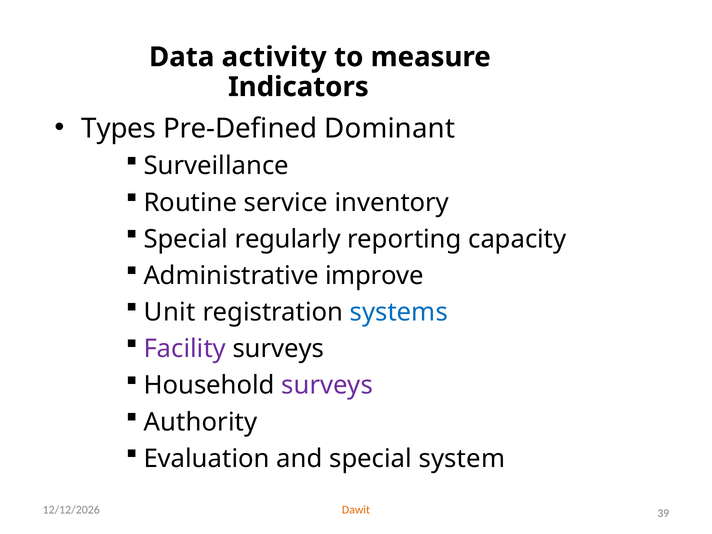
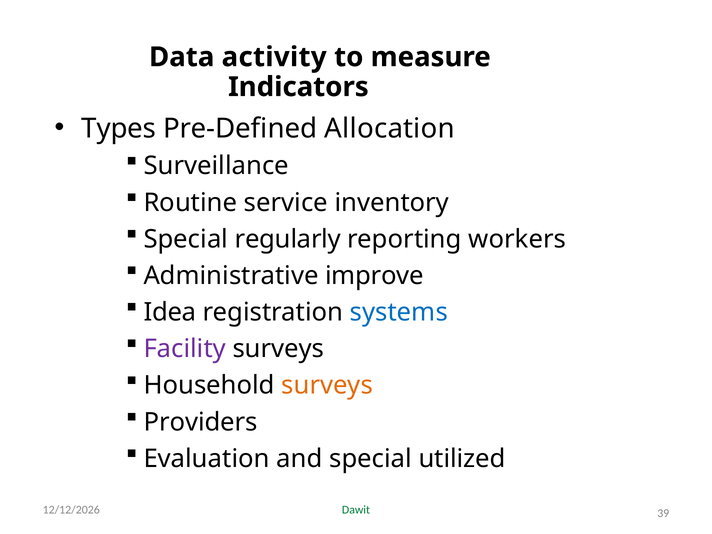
Dominant: Dominant -> Allocation
capacity: capacity -> workers
Unit: Unit -> Idea
surveys at (327, 385) colour: purple -> orange
Authority: Authority -> Providers
system: system -> utilized
Dawit colour: orange -> green
